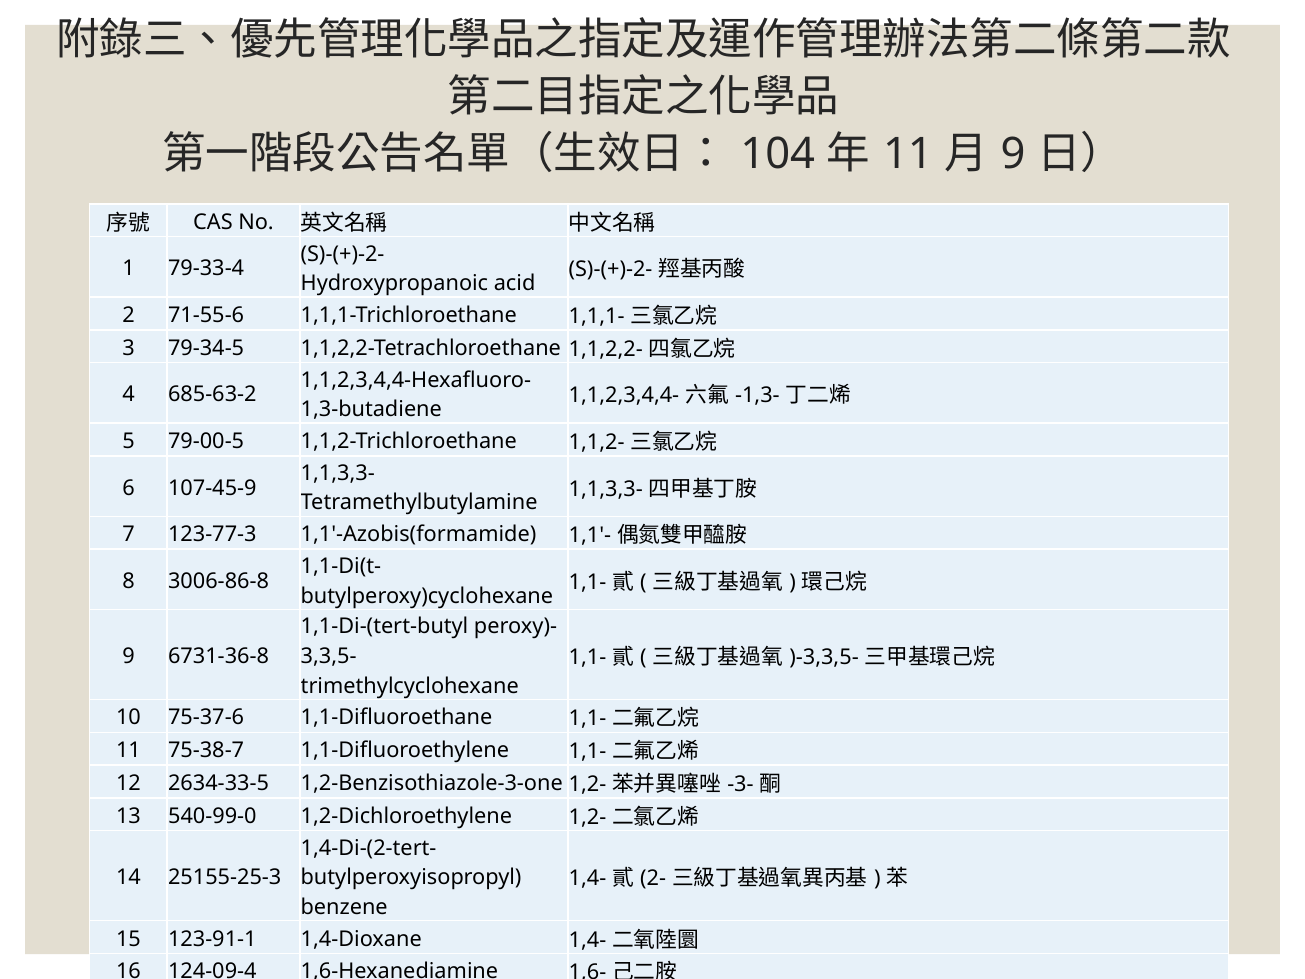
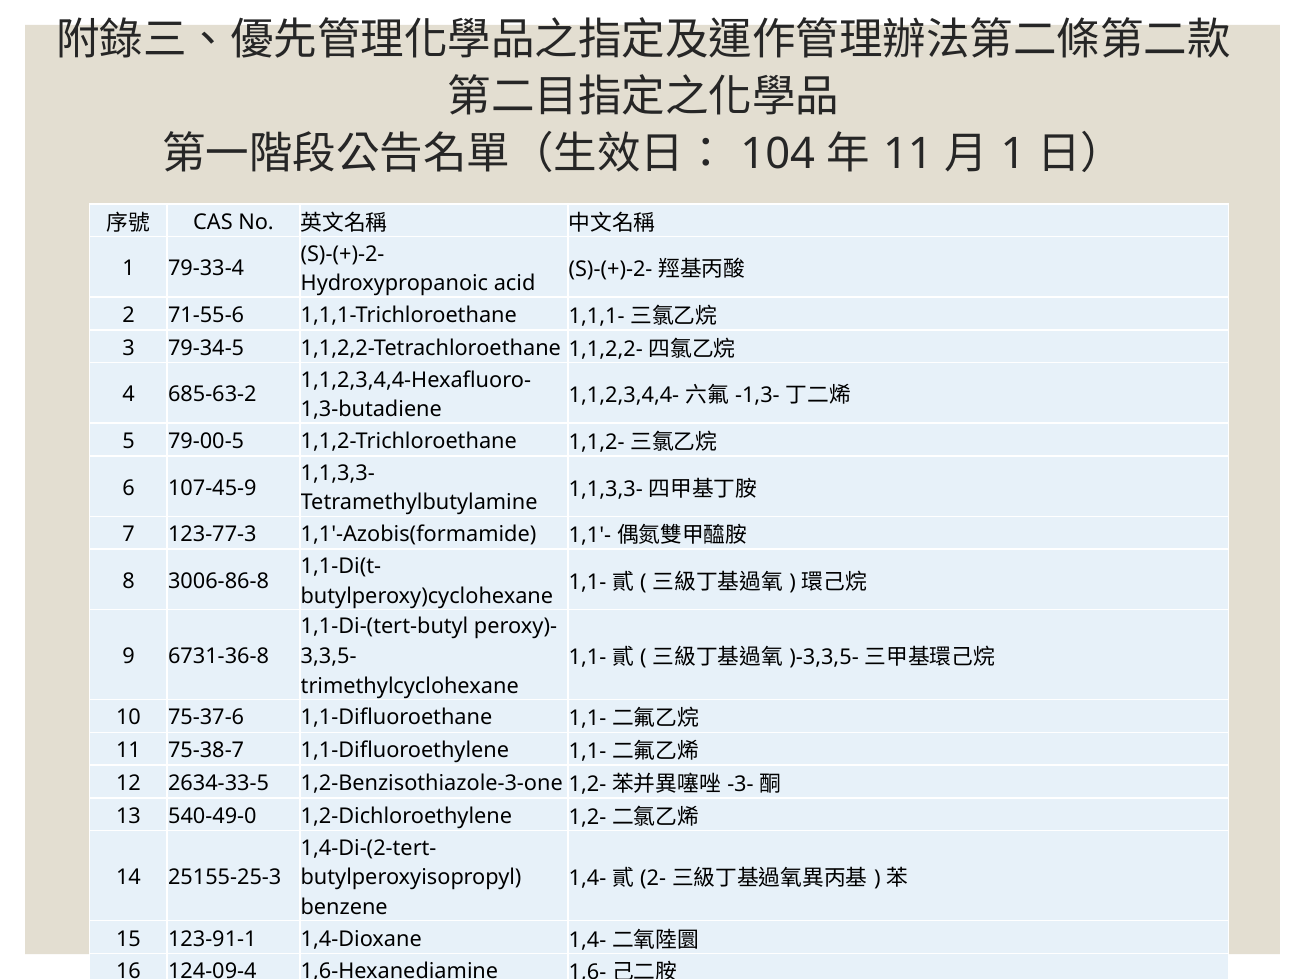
9 at (1013, 154): 9 -> 1
540-99-0: 540-99-0 -> 540-49-0
